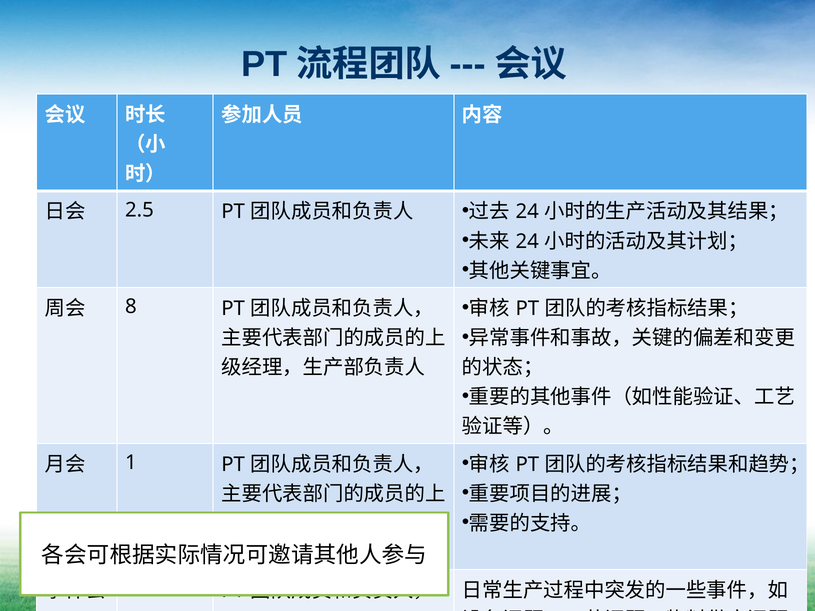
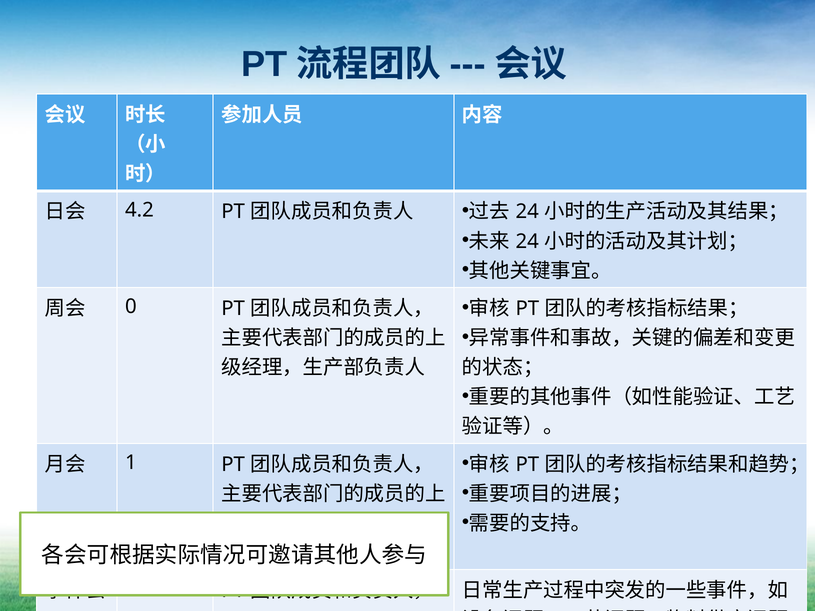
2.5: 2.5 -> 4.2
8: 8 -> 0
